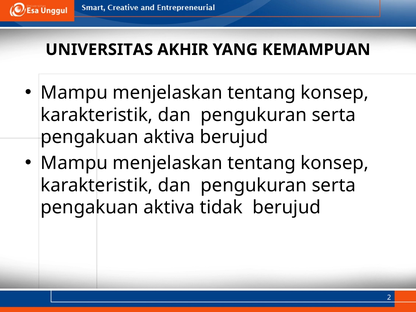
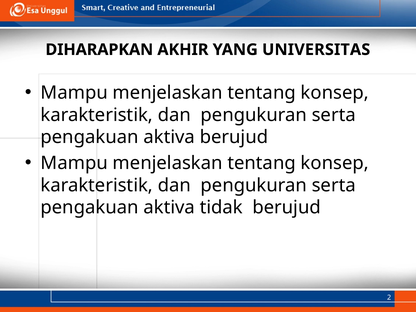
UNIVERSITAS: UNIVERSITAS -> DIHARAPKAN
KEMAMPUAN: KEMAMPUAN -> UNIVERSITAS
